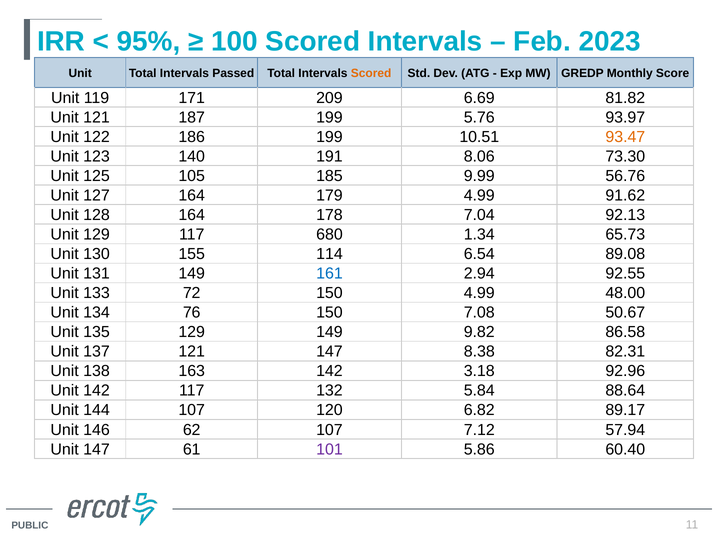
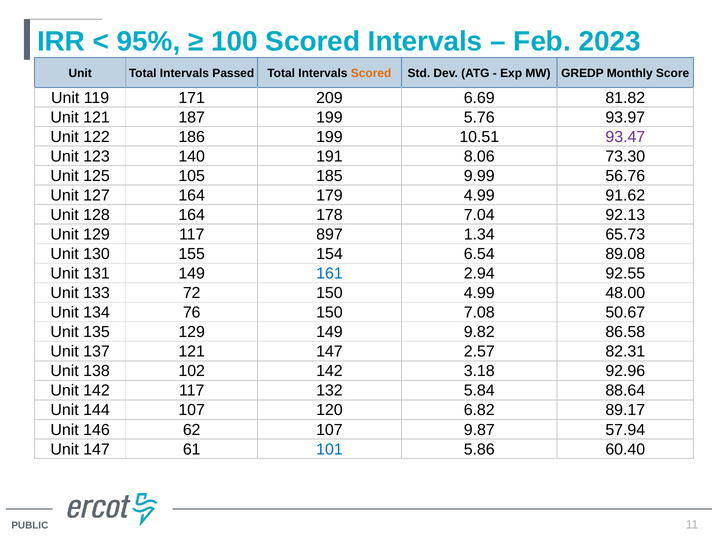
93.47 colour: orange -> purple
680: 680 -> 897
114: 114 -> 154
8.38: 8.38 -> 2.57
163: 163 -> 102
7.12: 7.12 -> 9.87
101 colour: purple -> blue
